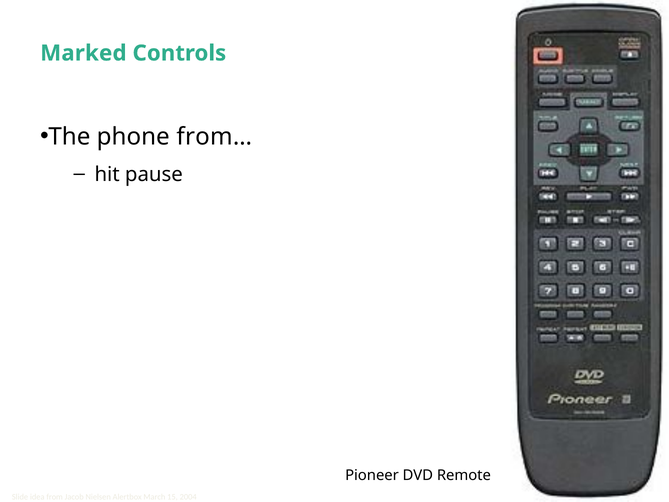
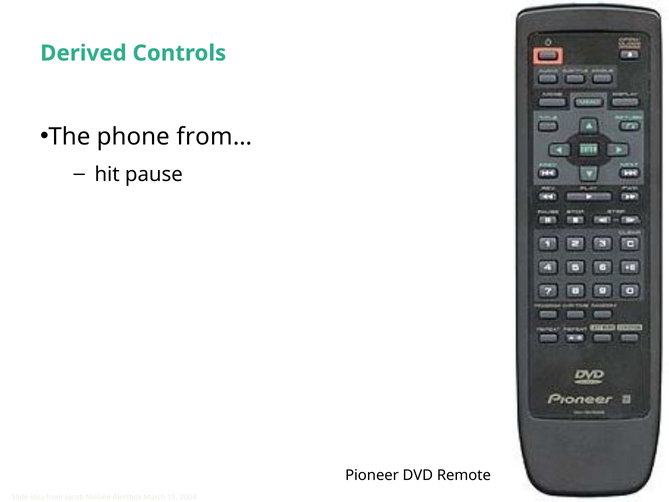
Marked: Marked -> Derived
